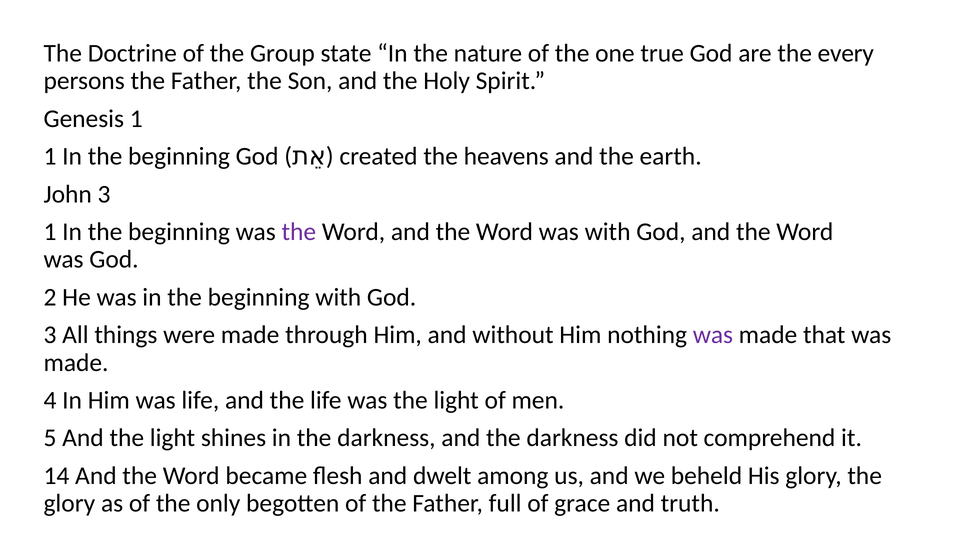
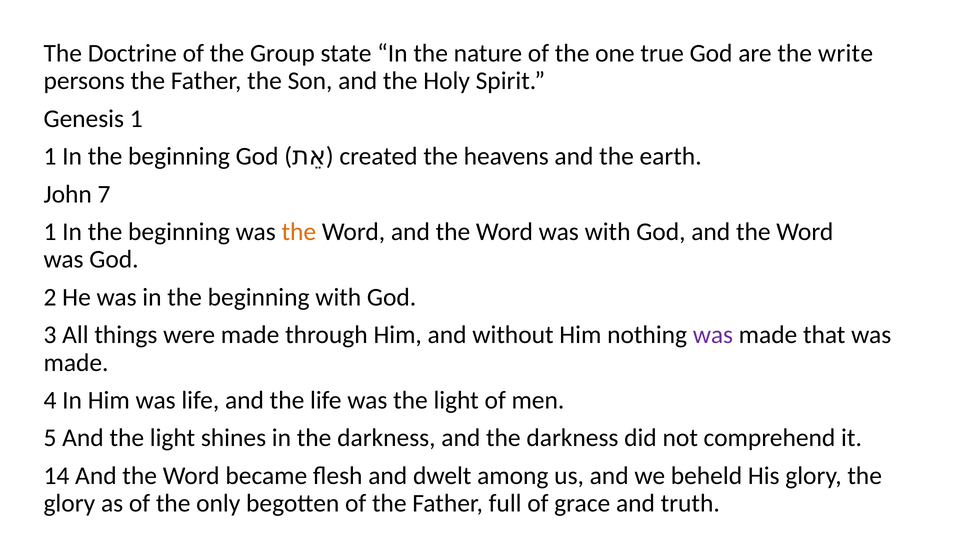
every: every -> write
John 3: 3 -> 7
the at (299, 232) colour: purple -> orange
